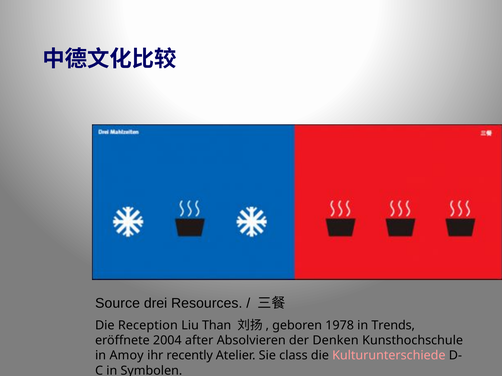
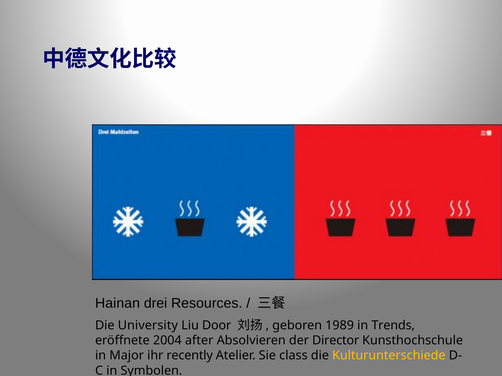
Source: Source -> Hainan
Reception: Reception -> University
Than: Than -> Door
1978: 1978 -> 1989
Denken: Denken -> Director
Amoy: Amoy -> Major
Kulturunterschiede colour: pink -> yellow
